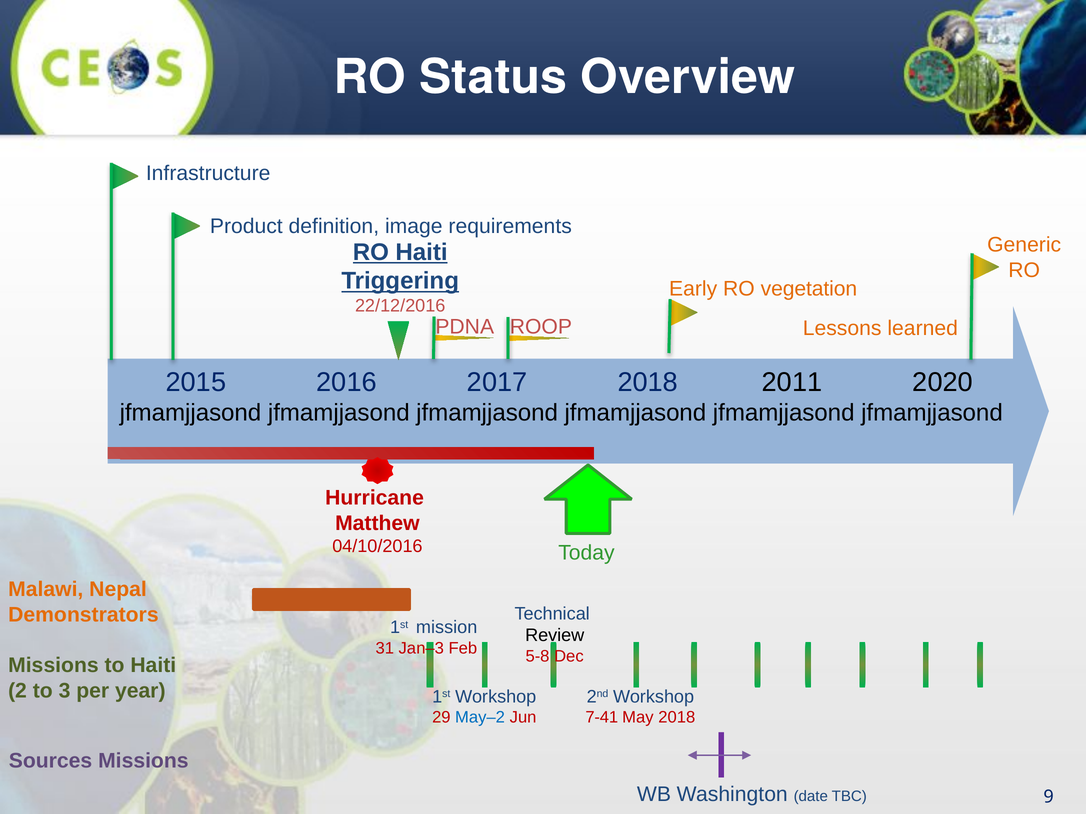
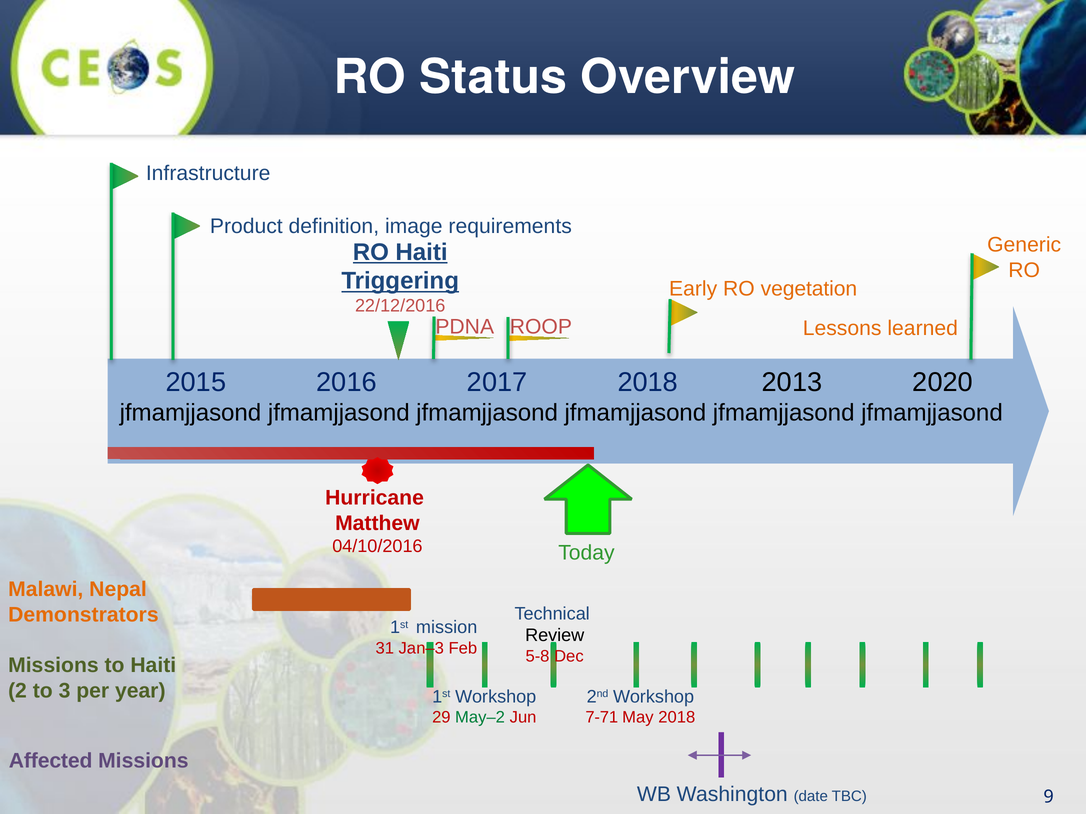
2011: 2011 -> 2013
May–2 colour: blue -> green
7-41: 7-41 -> 7-71
Sources: Sources -> Affected
